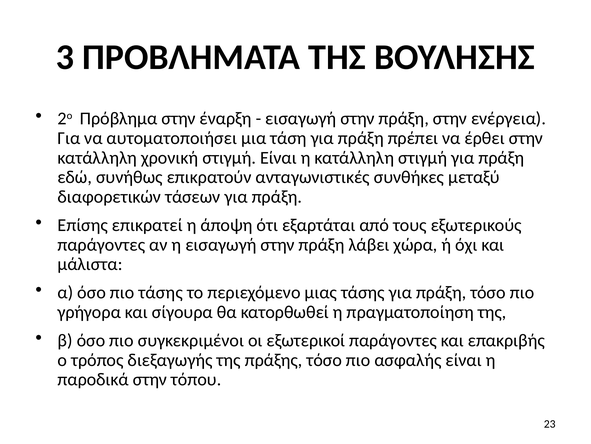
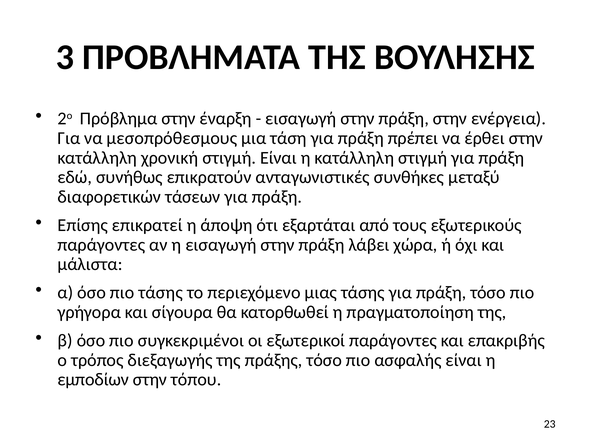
αυτοματοποιήσει: αυτοματοποιήσει -> μεσοπρόθεσμους
παροδικά: παροδικά -> εμποδίων
